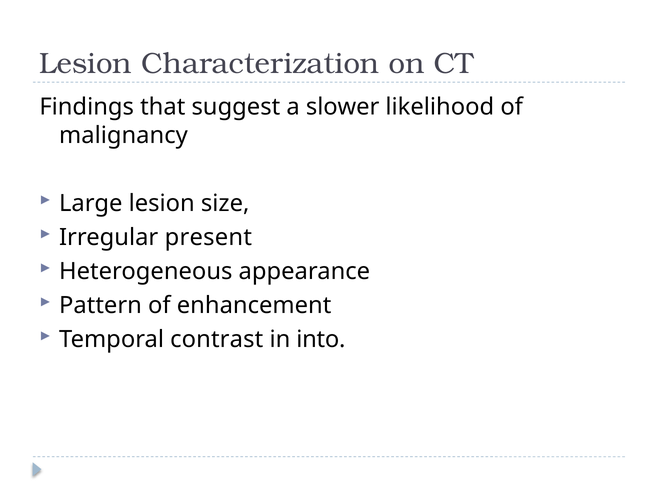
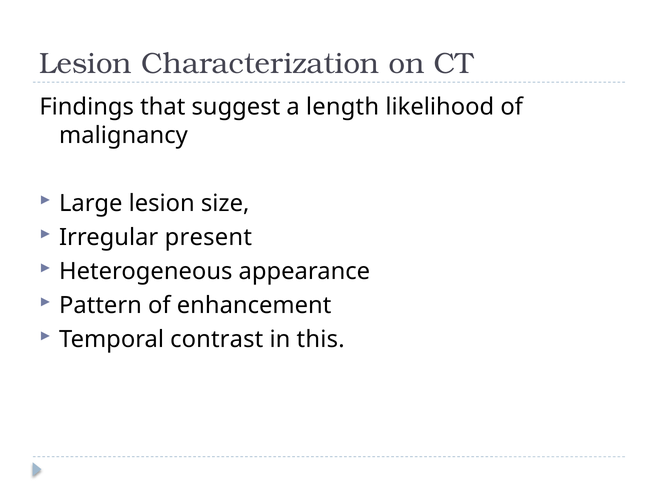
slower: slower -> length
into: into -> this
